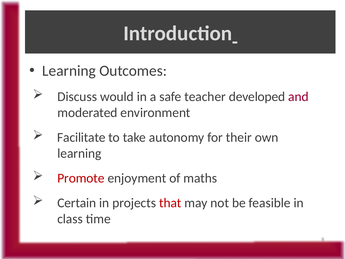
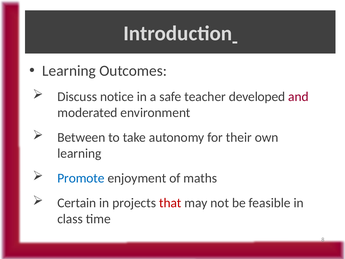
would: would -> notice
Facilitate: Facilitate -> Between
Promote colour: red -> blue
